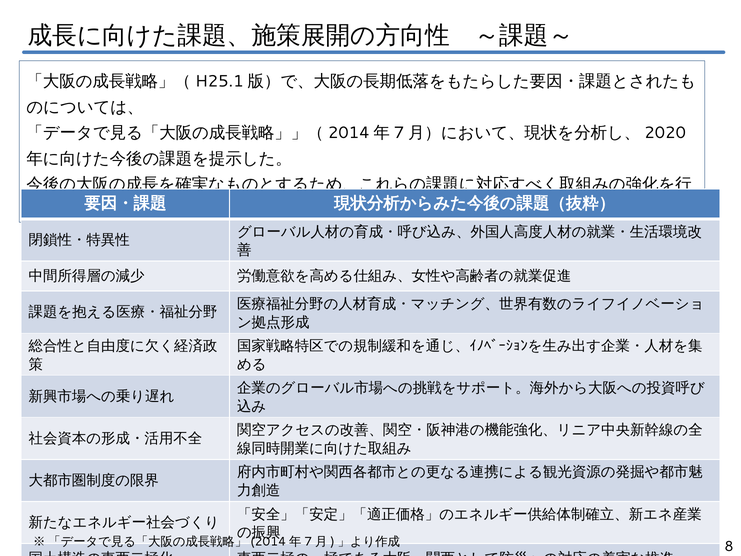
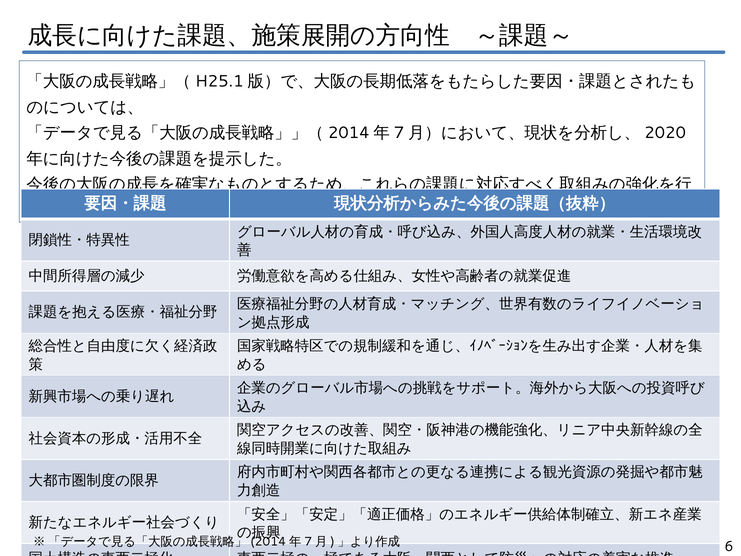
8: 8 -> 6
